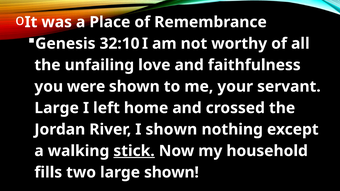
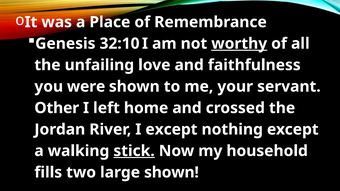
worthy underline: none -> present
Large at (57, 108): Large -> Other
I shown: shown -> except
